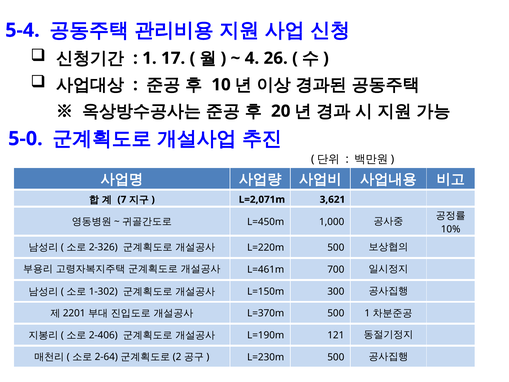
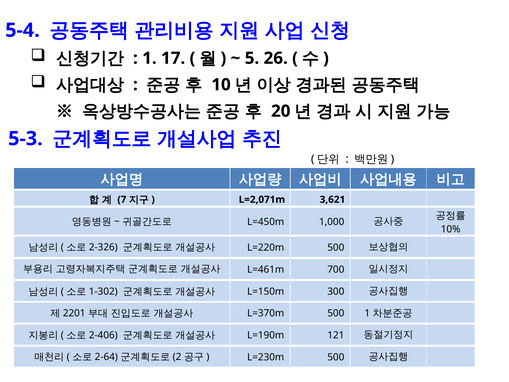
4: 4 -> 5
5-0: 5-0 -> 5-3
